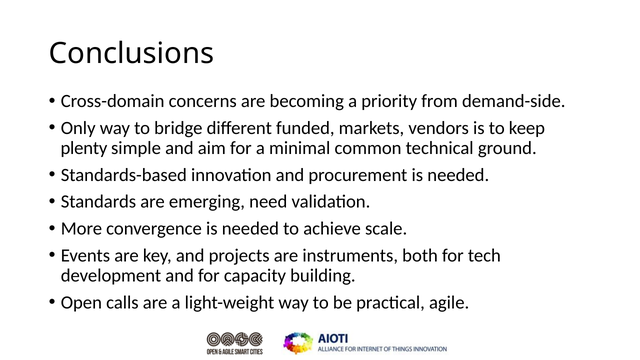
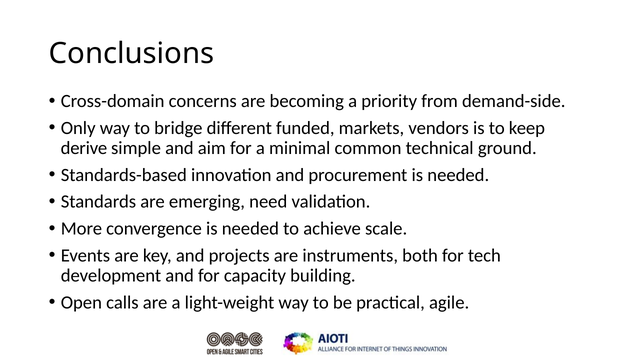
plenty: plenty -> derive
